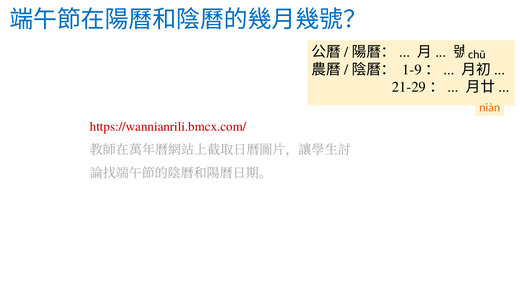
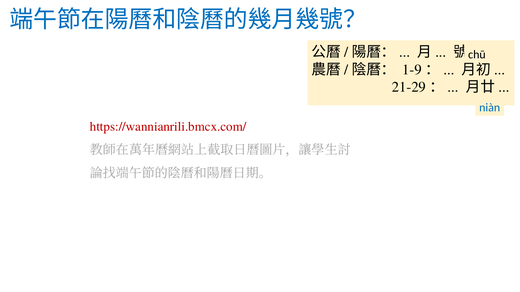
niàn colour: orange -> blue
